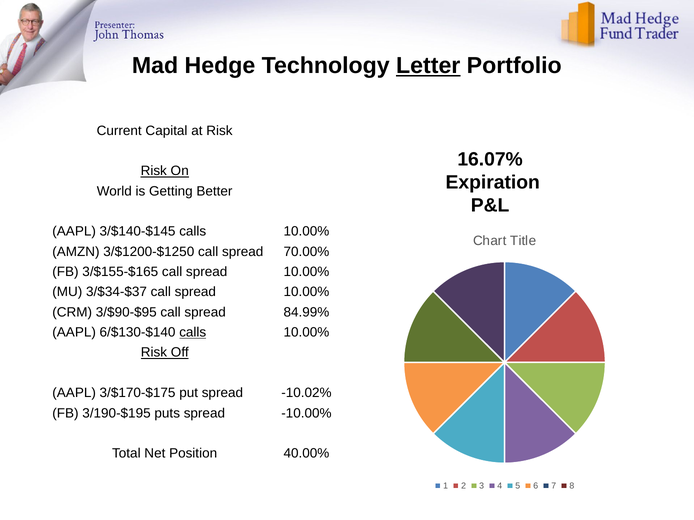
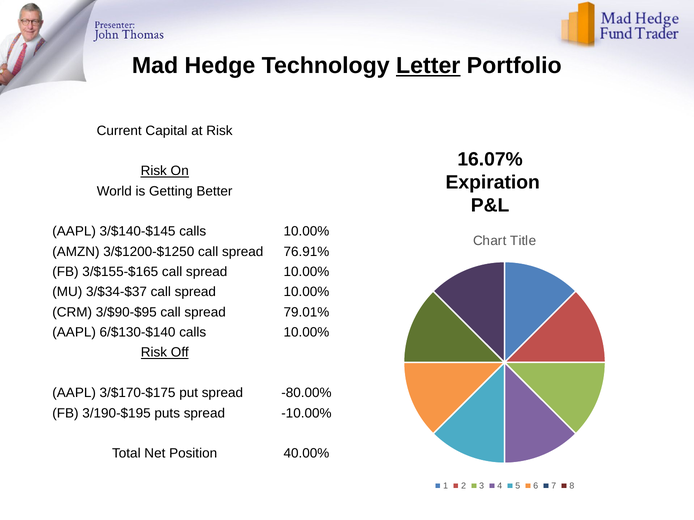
70.00%: 70.00% -> 76.91%
84.99%: 84.99% -> 79.01%
calls at (193, 333) underline: present -> none
-10.02%: -10.02% -> -80.00%
